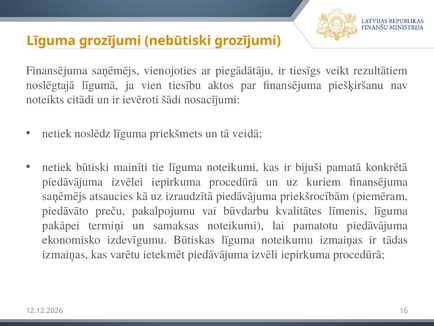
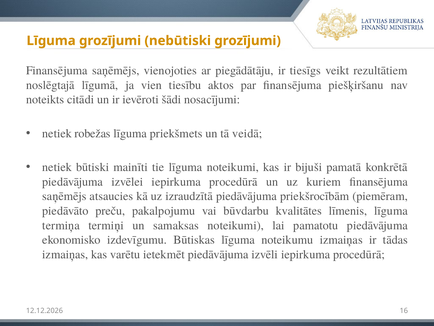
noslēdz: noslēdz -> robežas
pakāpei: pakāpei -> termiņa
